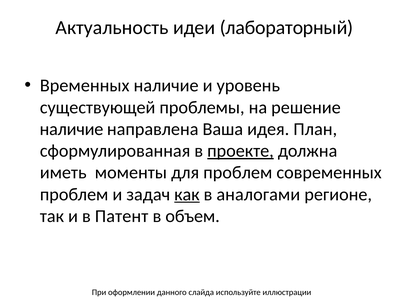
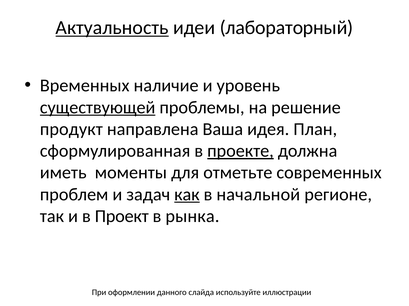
Актуальность underline: none -> present
существующей underline: none -> present
наличие at (71, 129): наличие -> продукт
для проблем: проблем -> отметьте
аналогами: аналогами -> начальной
Патент: Патент -> Проект
объем: объем -> рынка
